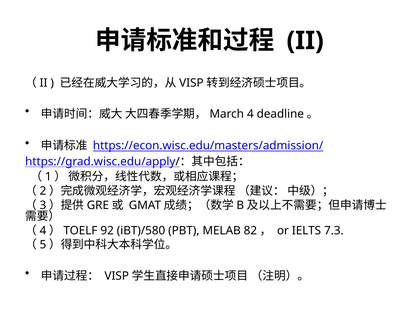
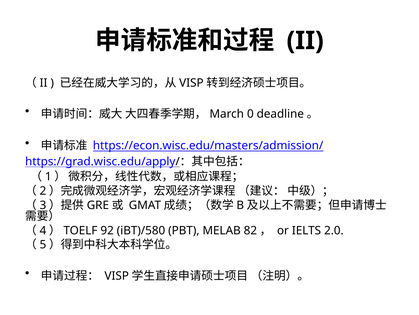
4 at (250, 114): 4 -> 0
7.3: 7.3 -> 2.0
